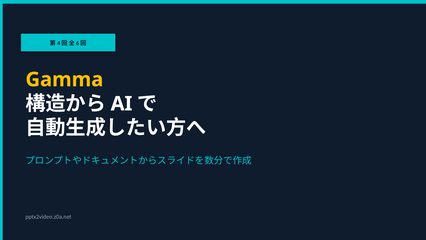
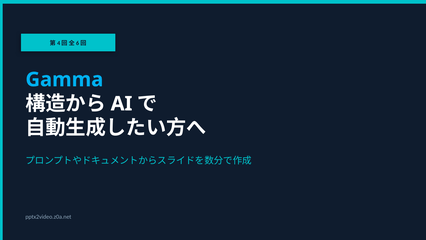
Gamma colour: yellow -> light blue
